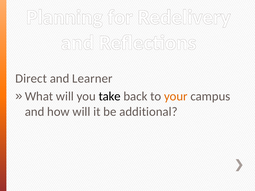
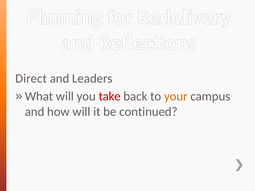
Learner: Learner -> Leaders
take colour: black -> red
additional: additional -> continued
